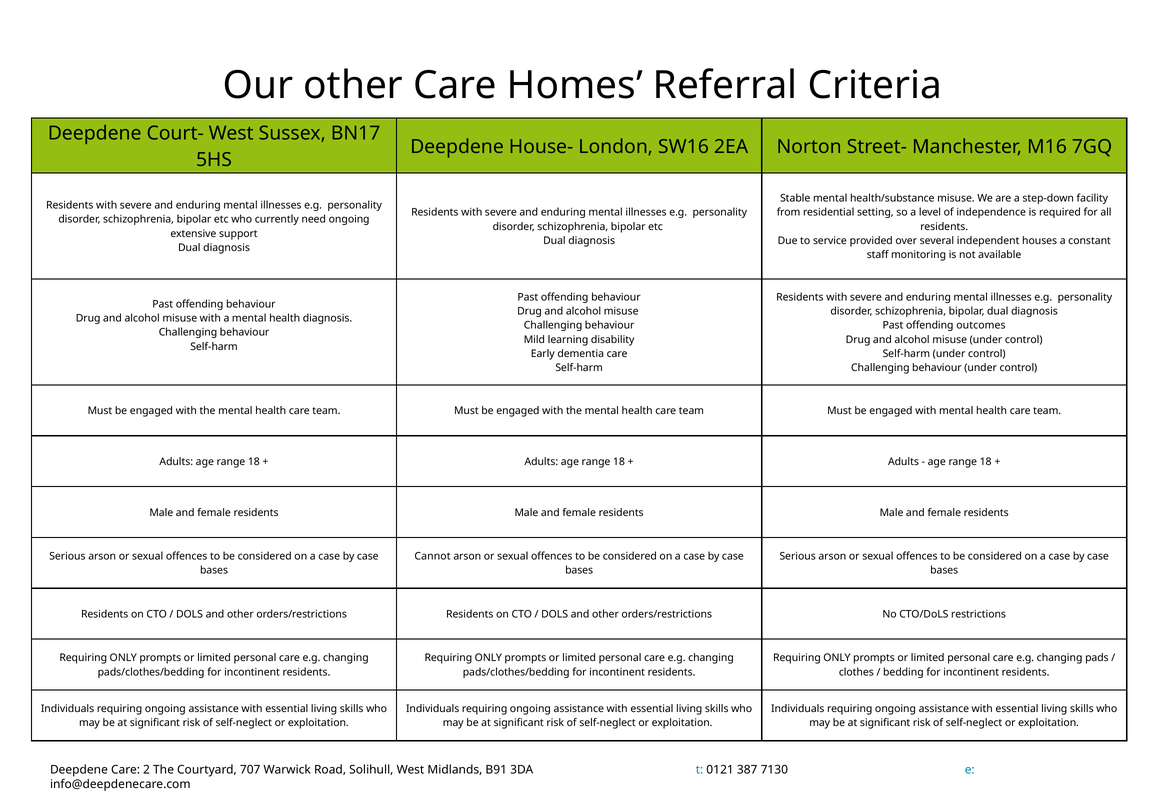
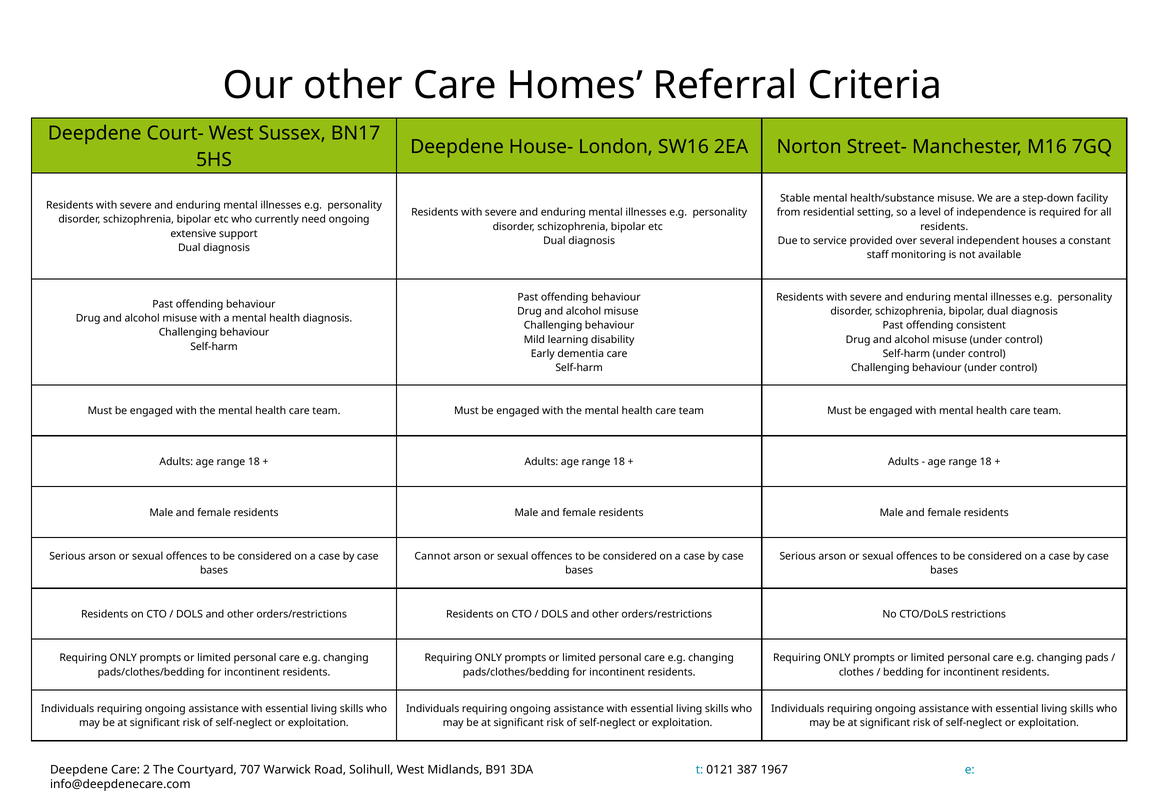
outcomes: outcomes -> consistent
7130: 7130 -> 1967
